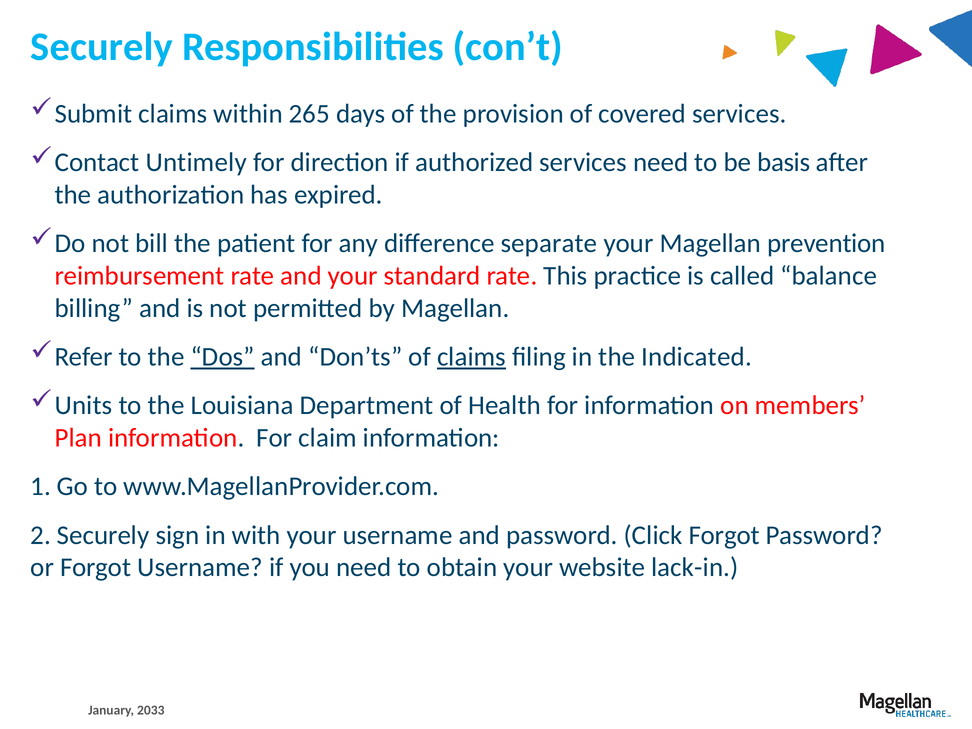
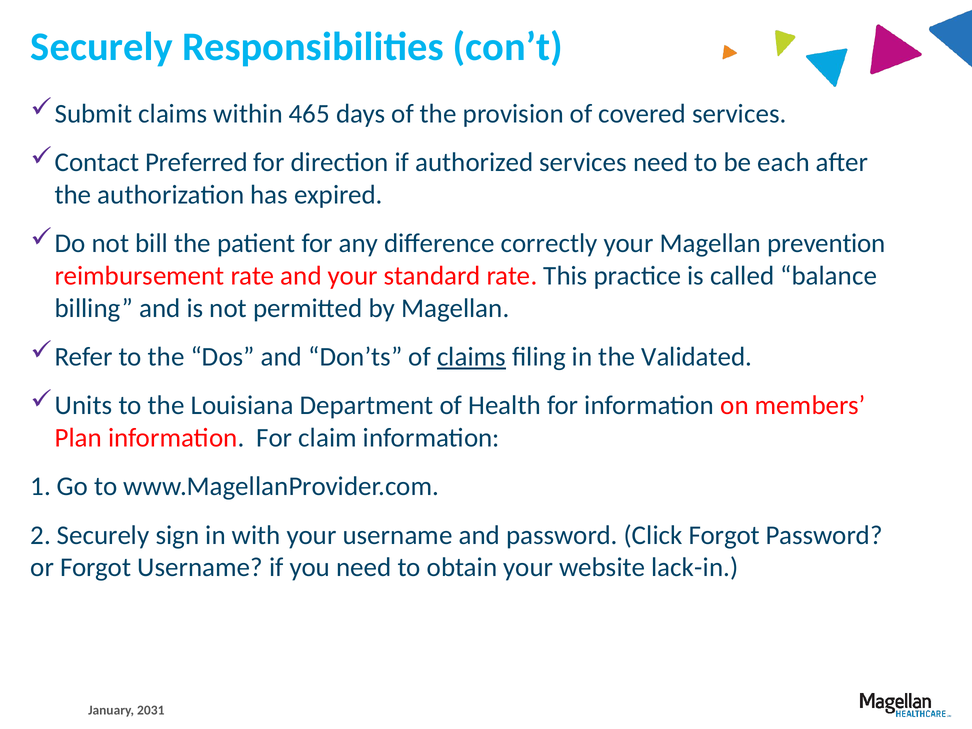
265: 265 -> 465
Untimely: Untimely -> Preferred
basis: basis -> each
separate: separate -> correctly
Dos underline: present -> none
Indicated: Indicated -> Validated
2033: 2033 -> 2031
